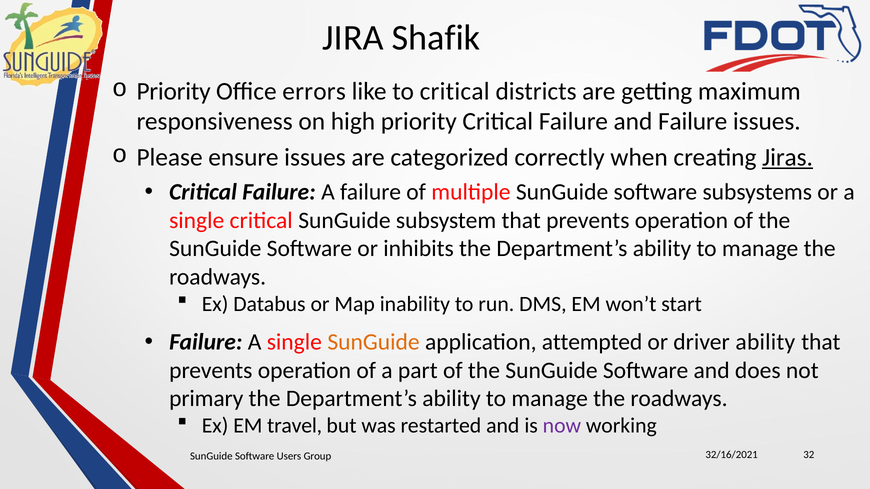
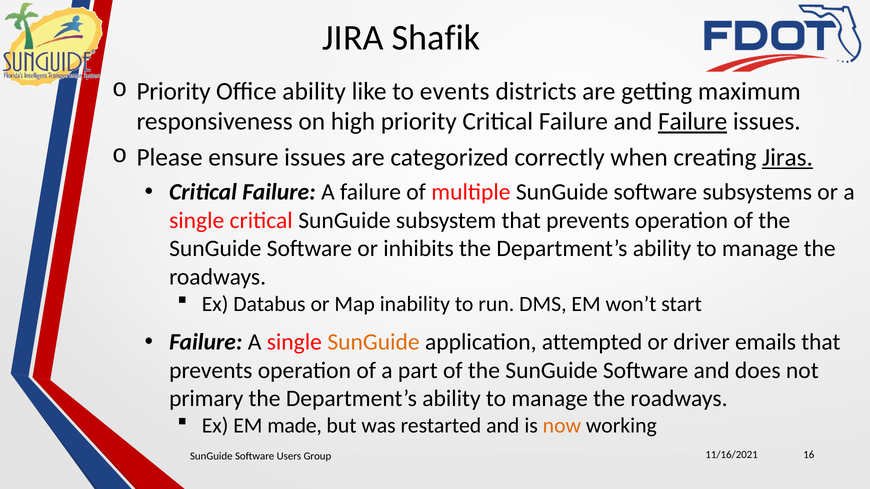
Office errors: errors -> ability
to critical: critical -> events
Failure at (693, 122) underline: none -> present
driver ability: ability -> emails
travel: travel -> made
now colour: purple -> orange
32/16/2021: 32/16/2021 -> 11/16/2021
32: 32 -> 16
